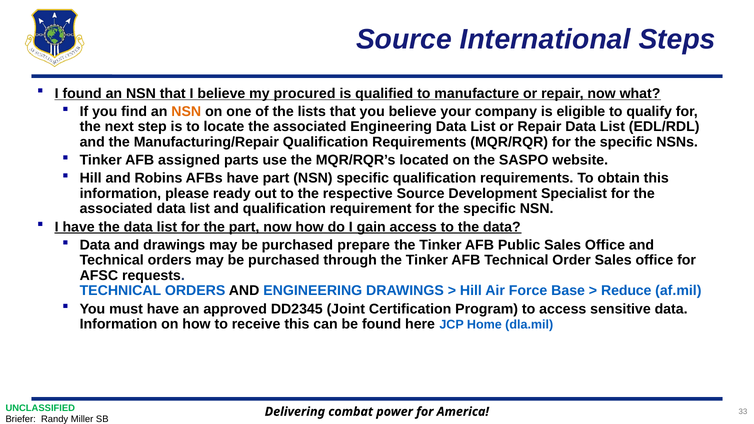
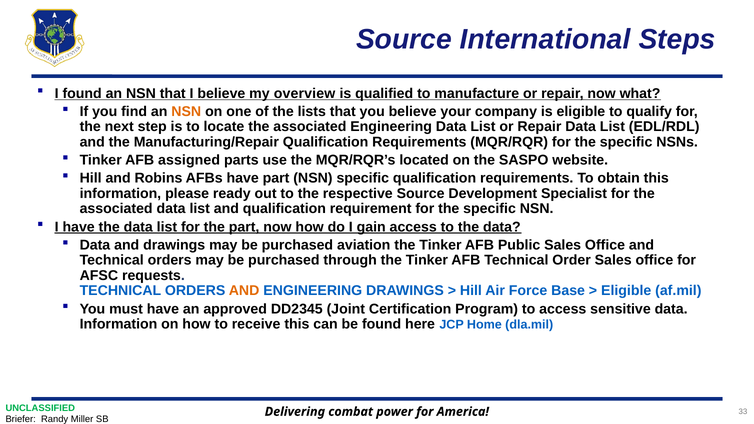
procured: procured -> overview
prepare: prepare -> aviation
AND at (244, 291) colour: black -> orange
Reduce at (626, 291): Reduce -> Eligible
